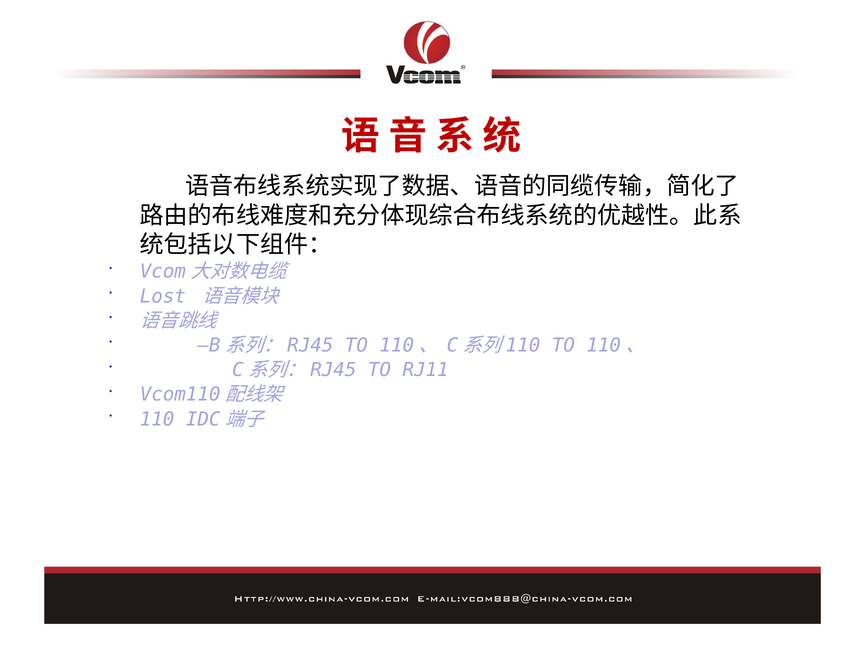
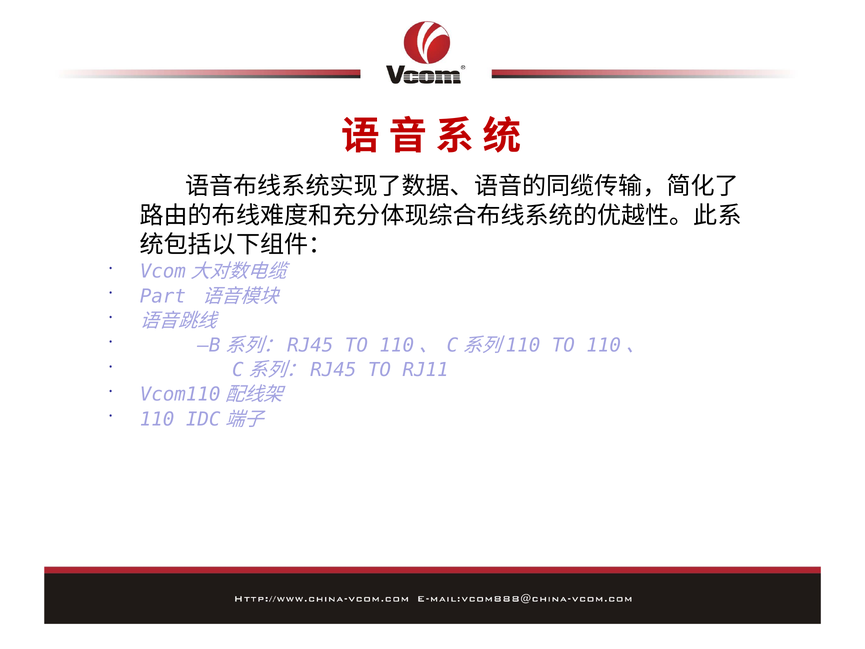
Lost: Lost -> Part
